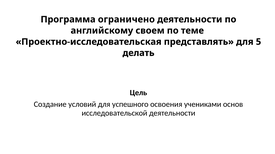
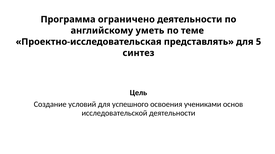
своем: своем -> уметь
делать: делать -> синтез
